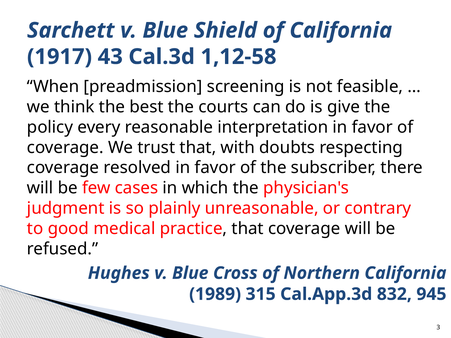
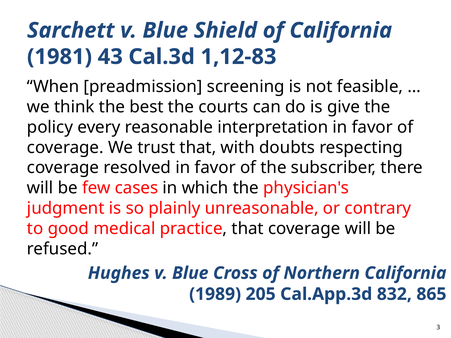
1917: 1917 -> 1981
1,12-58: 1,12-58 -> 1,12-83
315: 315 -> 205
945: 945 -> 865
